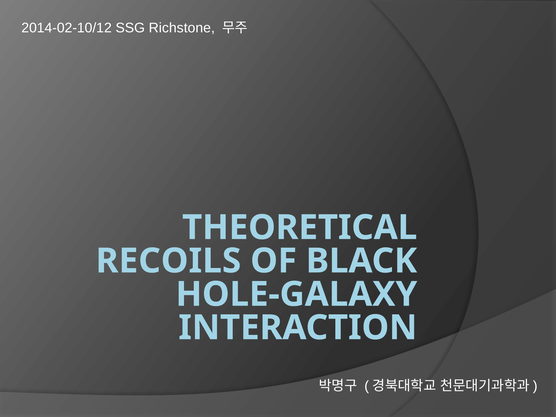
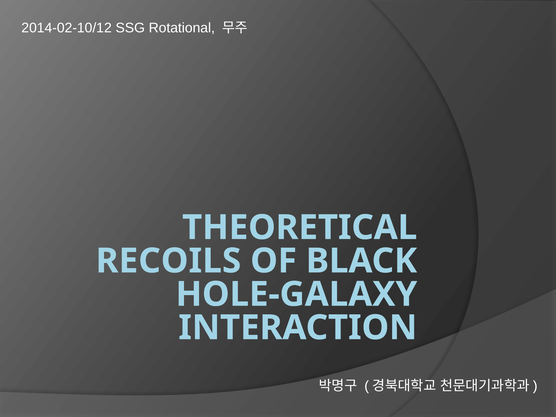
Richstone: Richstone -> Rotational
